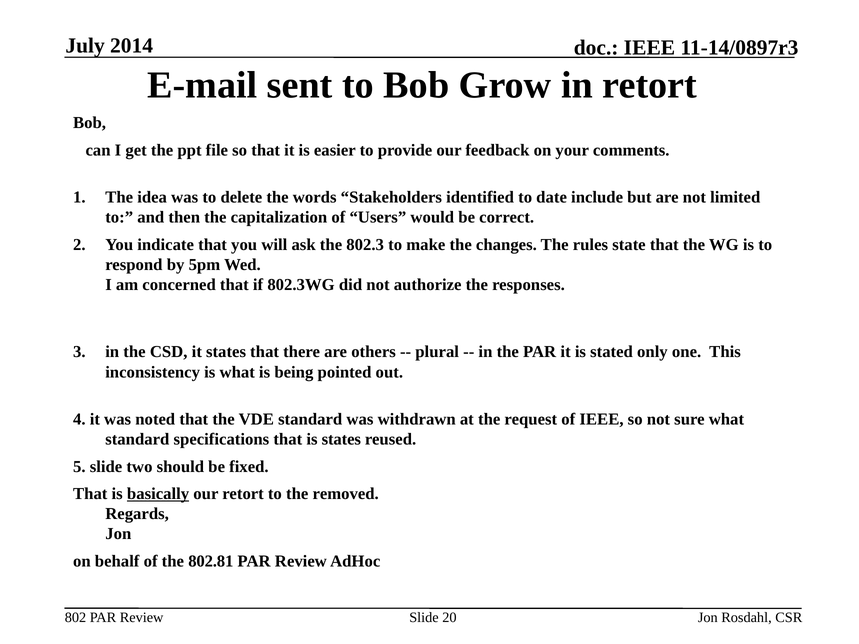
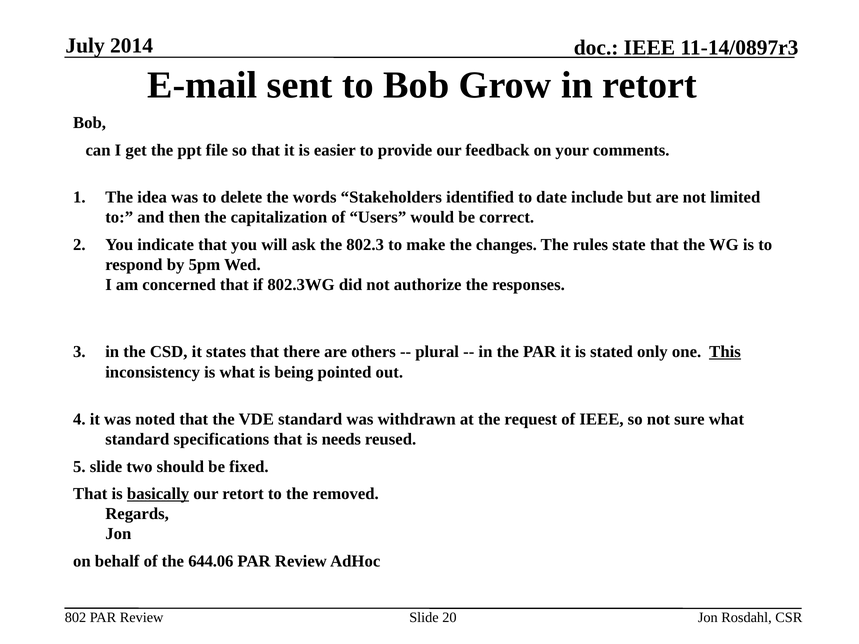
This underline: none -> present
is states: states -> needs
802.81: 802.81 -> 644.06
